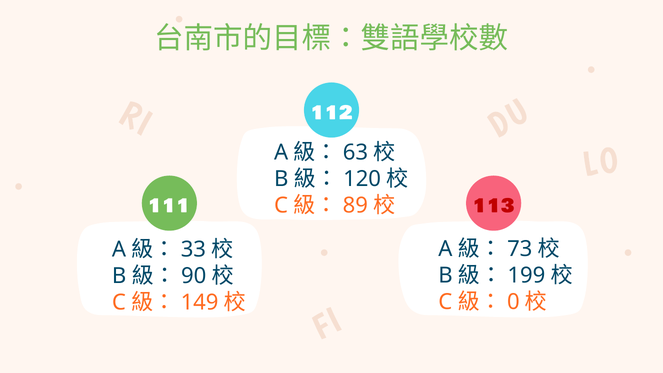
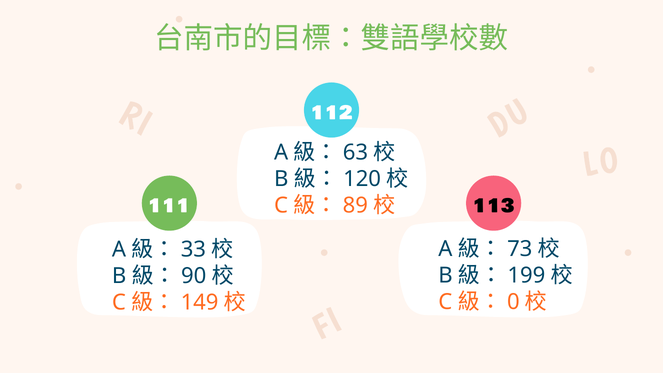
113 colour: red -> black
